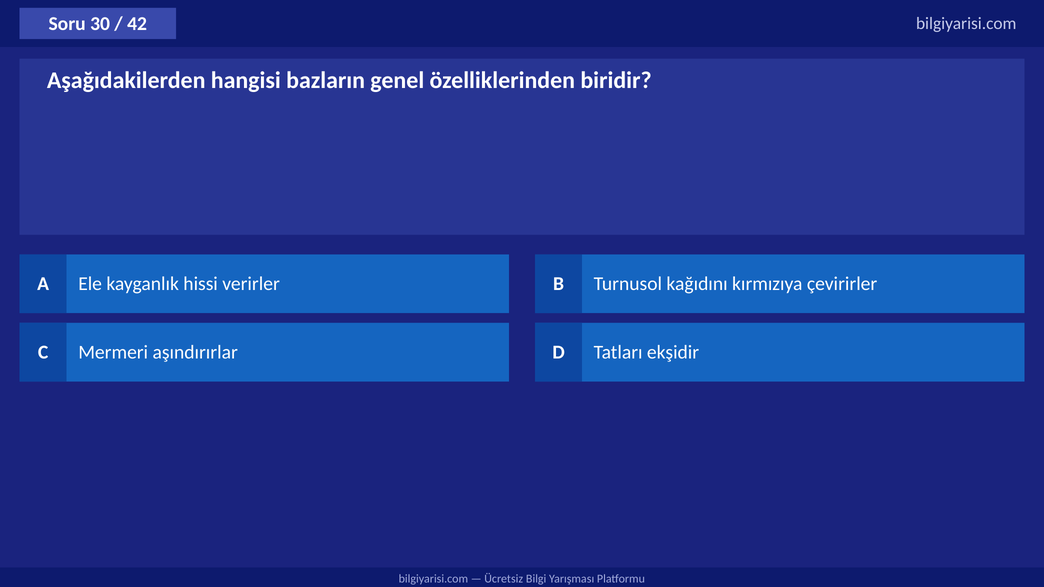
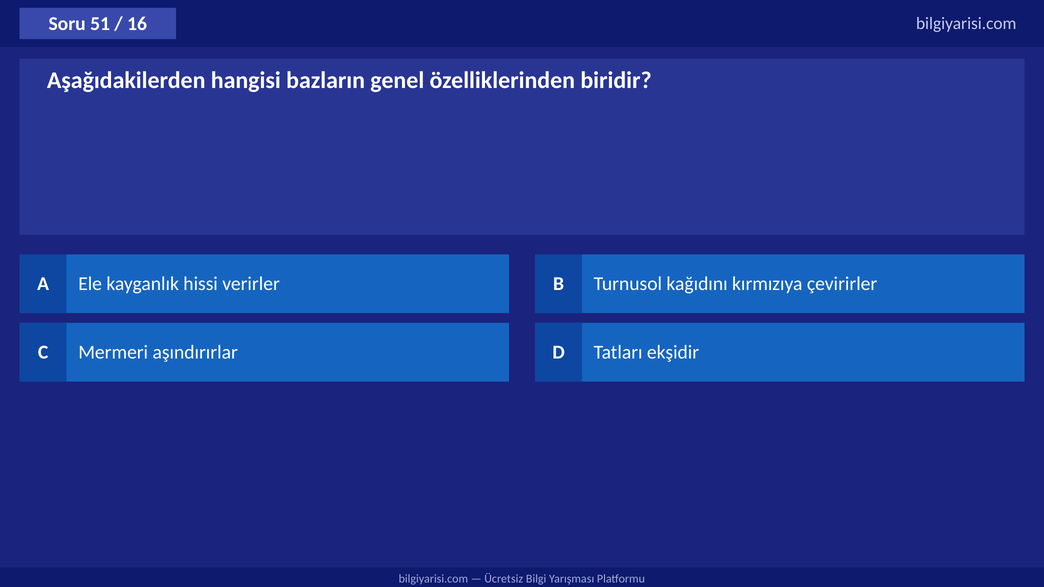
30: 30 -> 51
42: 42 -> 16
